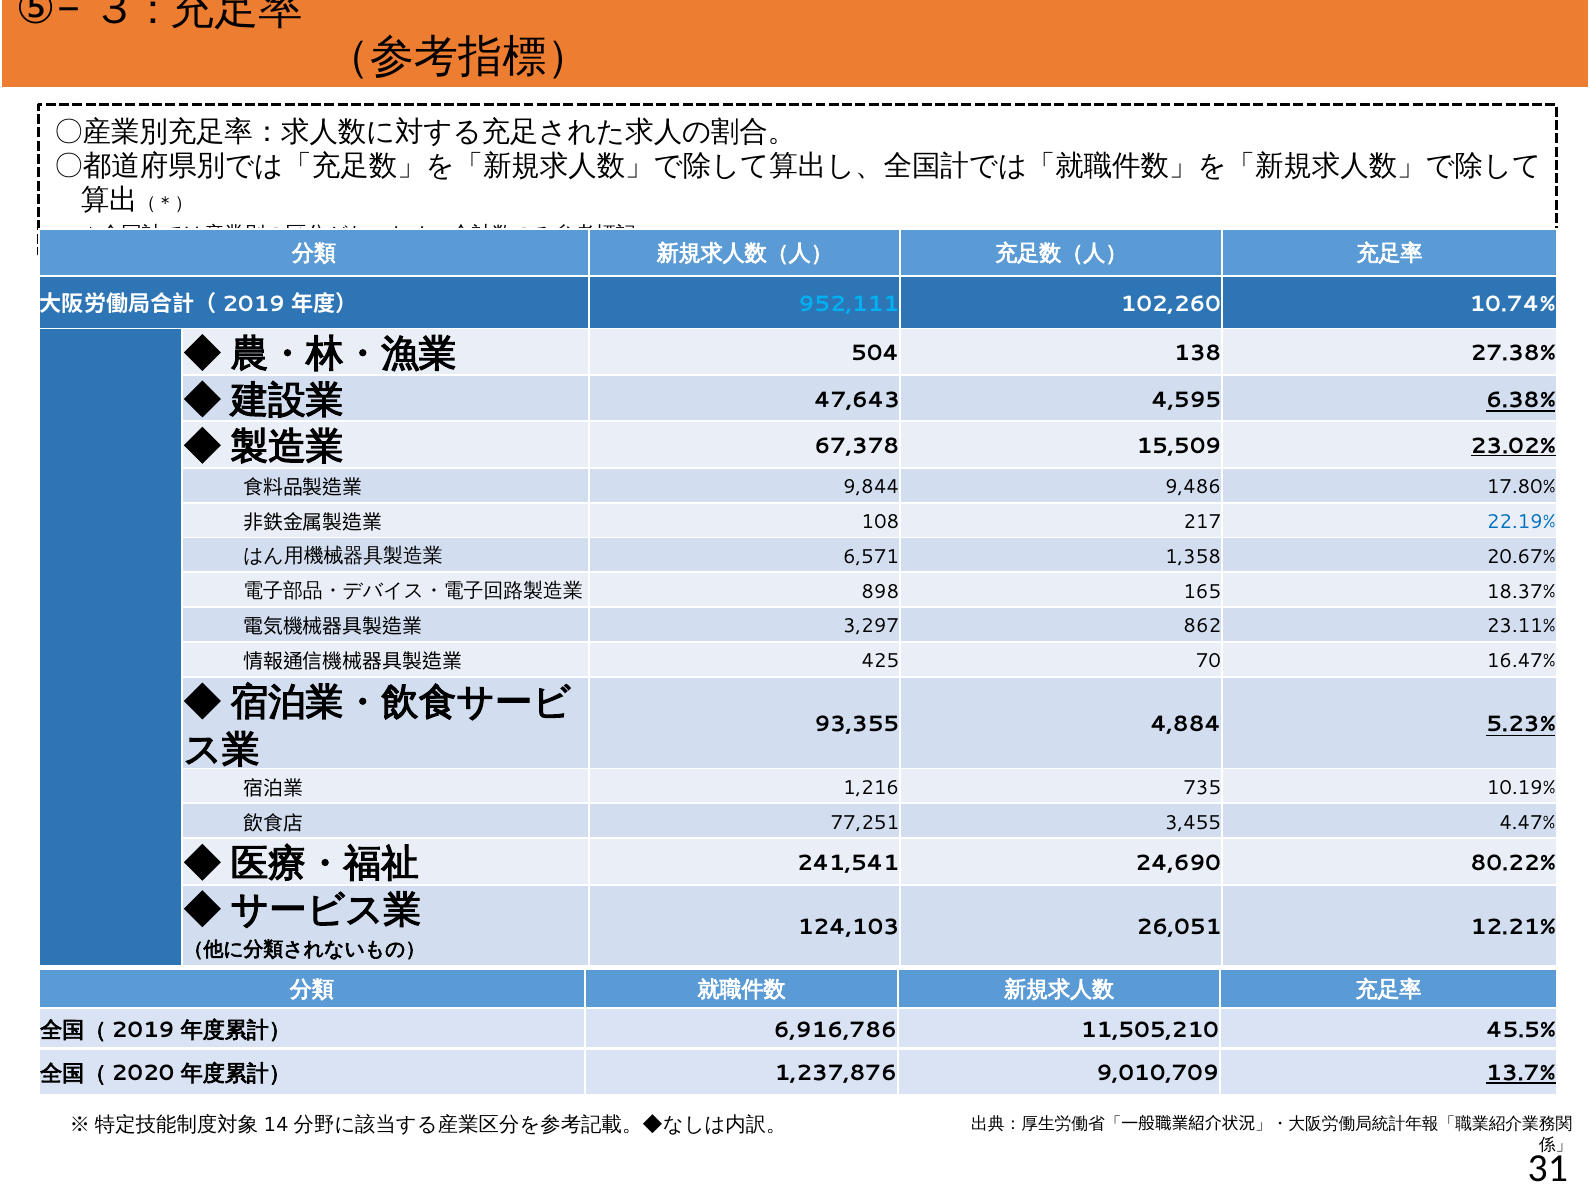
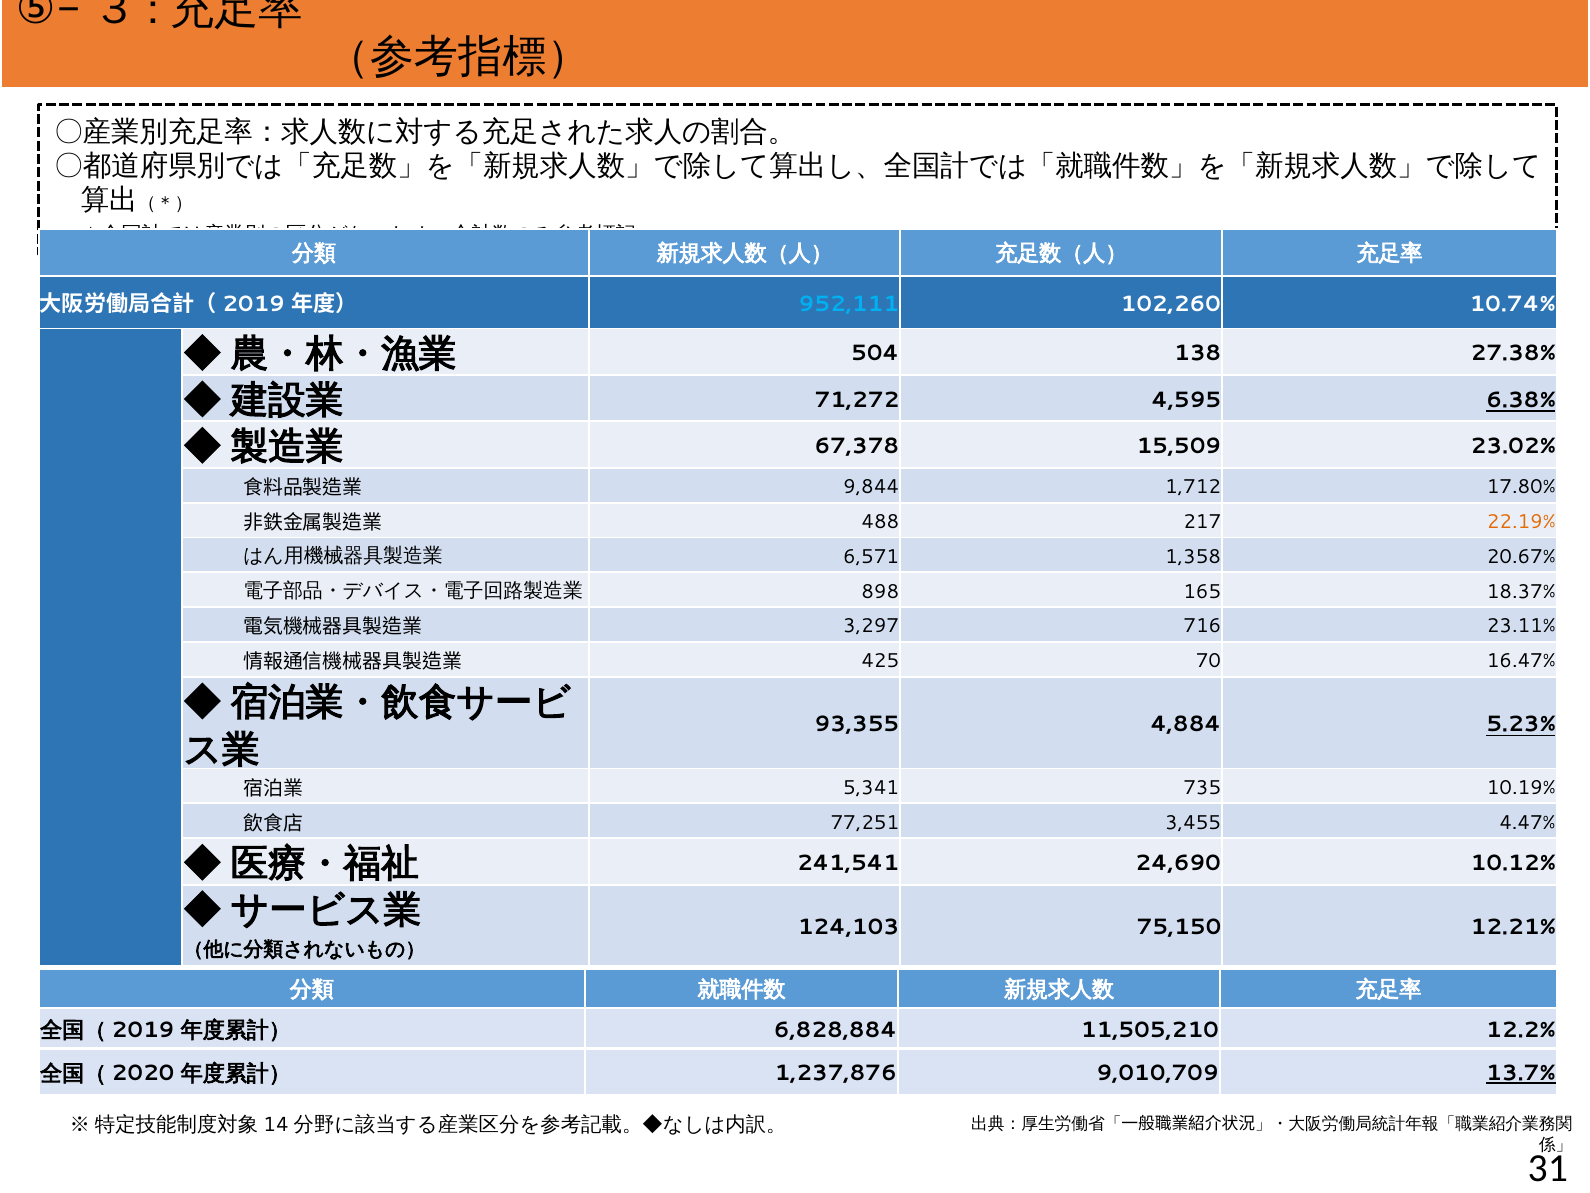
47,643: 47,643 -> 71,272
23.02% underline: present -> none
9,486: 9,486 -> 1,712
108: 108 -> 488
22.19% colour: blue -> orange
862: 862 -> 716
1,216: 1,216 -> 5,341
80.22%: 80.22% -> 10.12%
26,051: 26,051 -> 75,150
6,916,786: 6,916,786 -> 6,828,884
45.5%: 45.5% -> 12.2%
